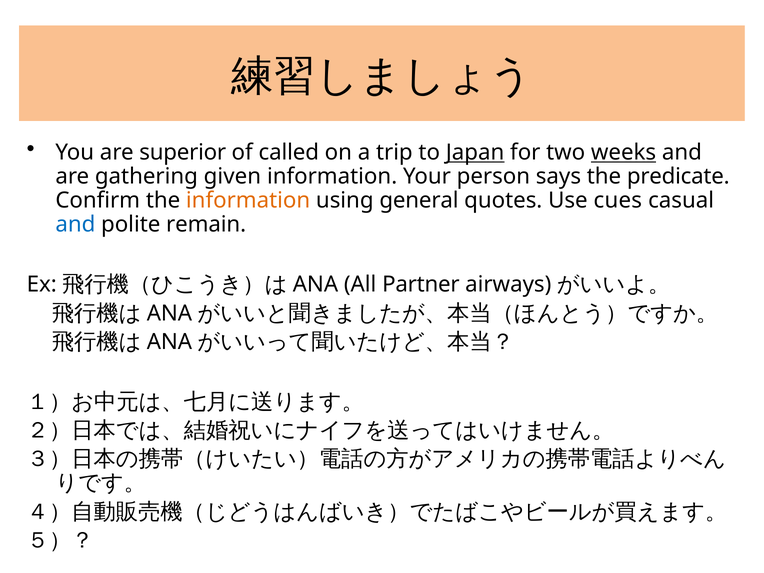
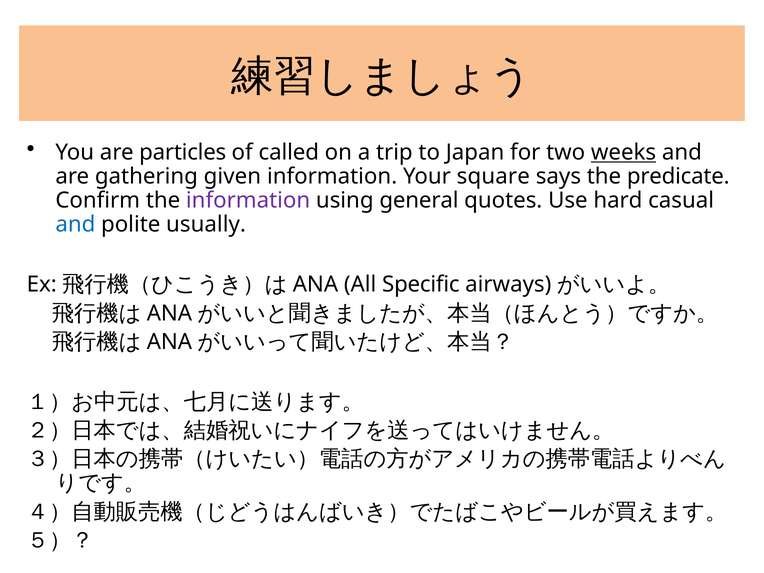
superior: superior -> particles
Japan underline: present -> none
person: person -> square
information at (248, 201) colour: orange -> purple
cues: cues -> hard
remain: remain -> usually
Partner: Partner -> Specific
